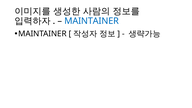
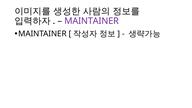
MAINTAINER at (92, 21) colour: blue -> purple
